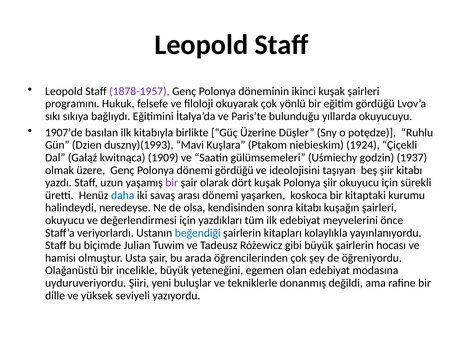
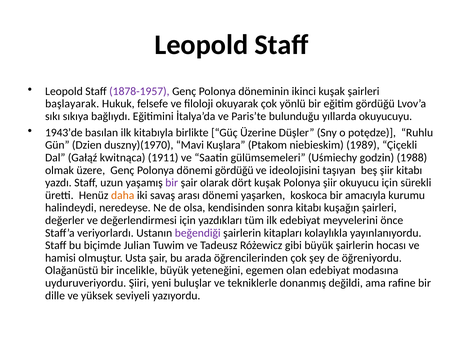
programını: programını -> başlayarak
1907’de: 1907’de -> 1943’de
duszny)(1993: duszny)(1993 -> duszny)(1970
1924: 1924 -> 1989
1909: 1909 -> 1911
1937: 1937 -> 1988
daha colour: blue -> orange
kitaptaki: kitaptaki -> amacıyla
okuyucu at (65, 220): okuyucu -> değerler
beğendiği colour: blue -> purple
